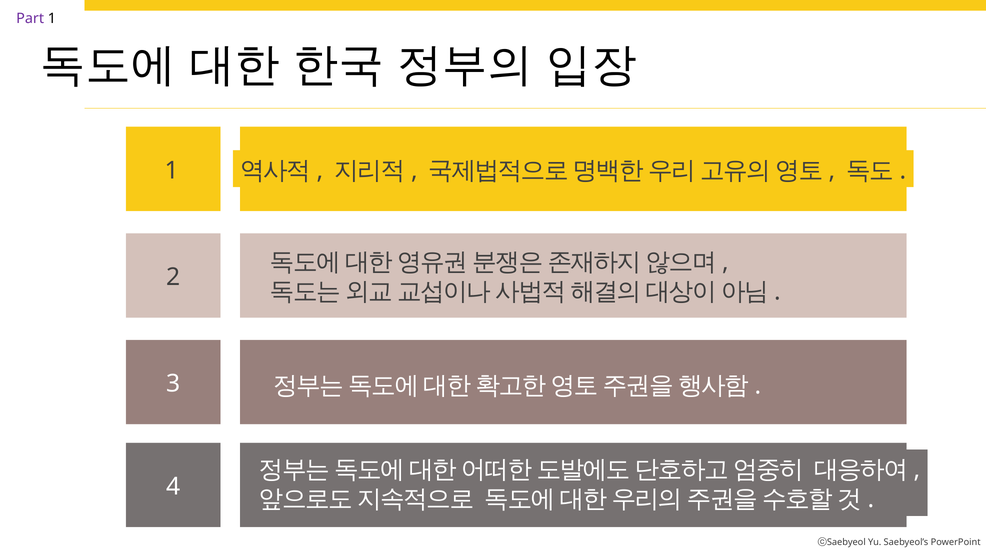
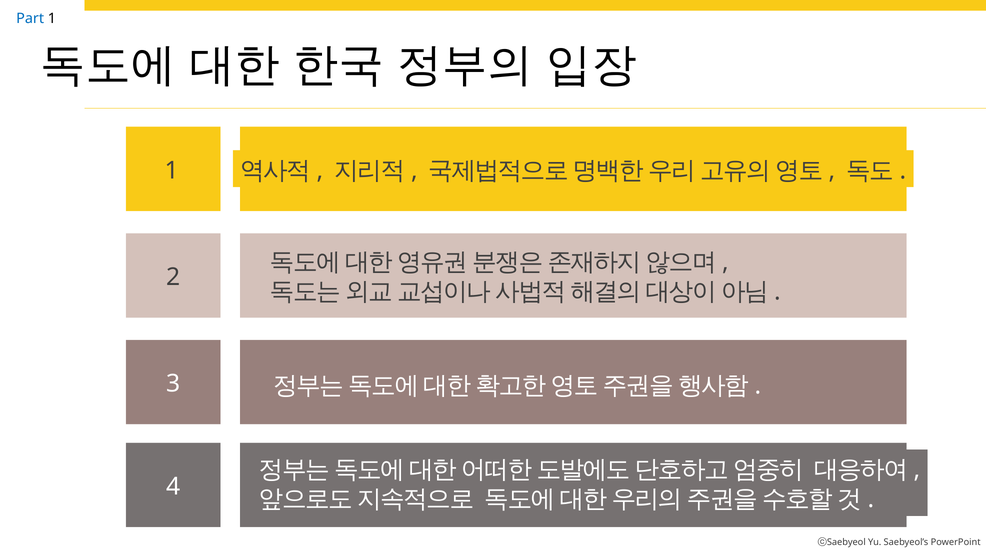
Part colour: purple -> blue
